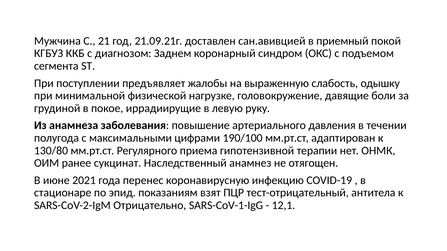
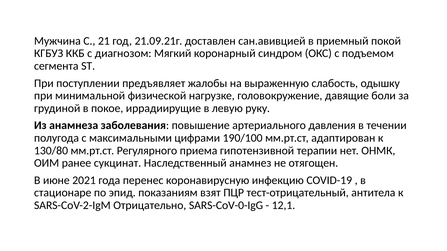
Заднем: Заднем -> Мягкий
SARS-CoV-1-IgG: SARS-CoV-1-IgG -> SARS-CoV-0-IgG
